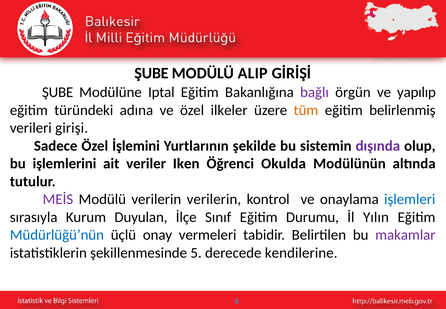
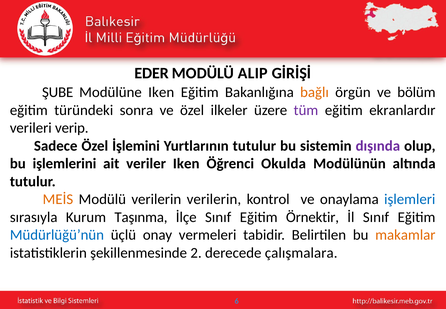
ŞUBE at (152, 73): ŞUBE -> EDER
Modülüne Iptal: Iptal -> Iken
bağlı colour: purple -> orange
yapılıp: yapılıp -> bölüm
adına: adına -> sonra
tüm colour: orange -> purple
belirlenmiş: belirlenmiş -> ekranlardır
girişi: girişi -> verip
Yurtlarının şekilde: şekilde -> tutulur
MEİS colour: purple -> orange
Duyulan: Duyulan -> Taşınma
Durumu: Durumu -> Örnektir
İl Yılın: Yılın -> Sınıf
makamlar colour: purple -> orange
5: 5 -> 2
kendilerine: kendilerine -> çalışmalara
